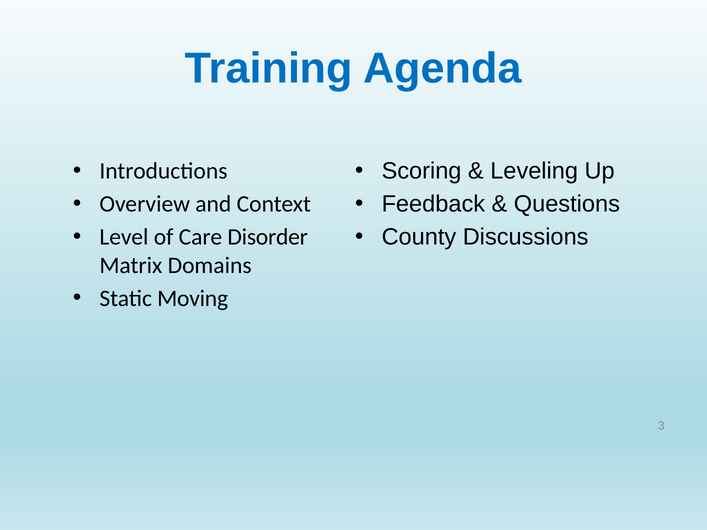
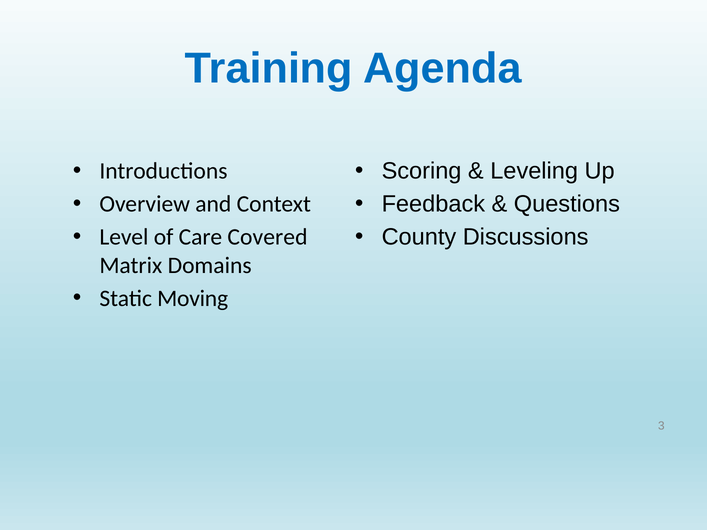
Disorder: Disorder -> Covered
